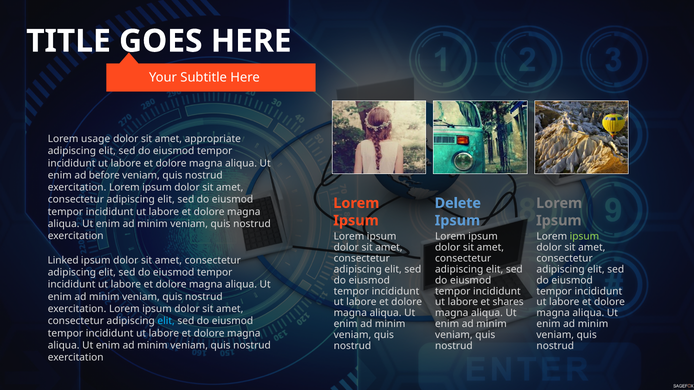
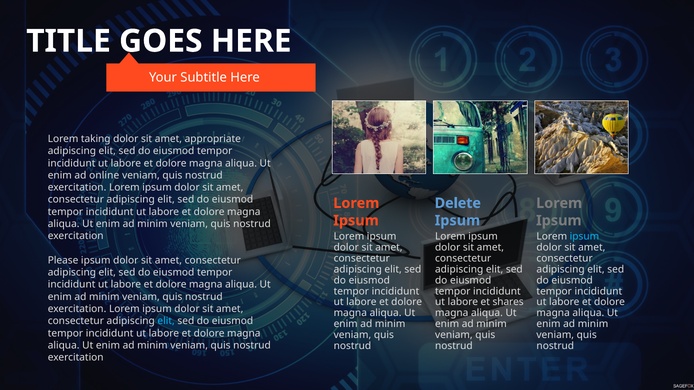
usage: usage -> taking
before: before -> online
ipsum at (584, 237) colour: light green -> light blue
Linked: Linked -> Please
